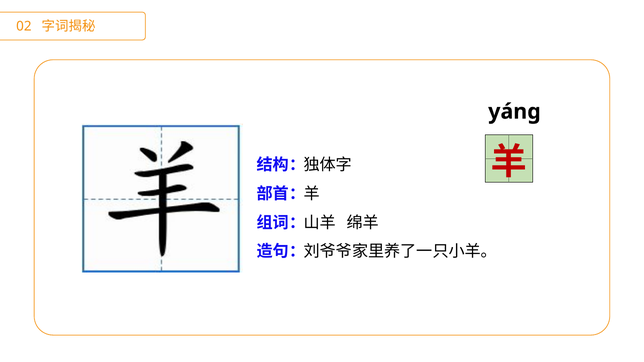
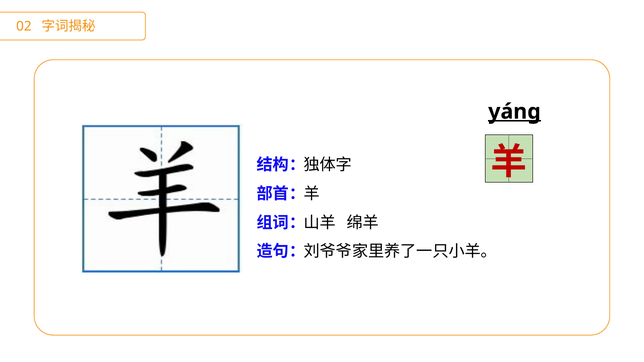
yánɡ underline: none -> present
